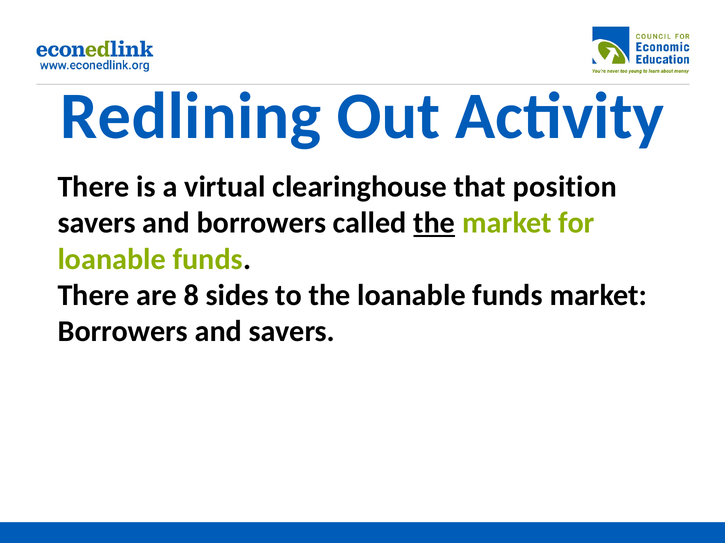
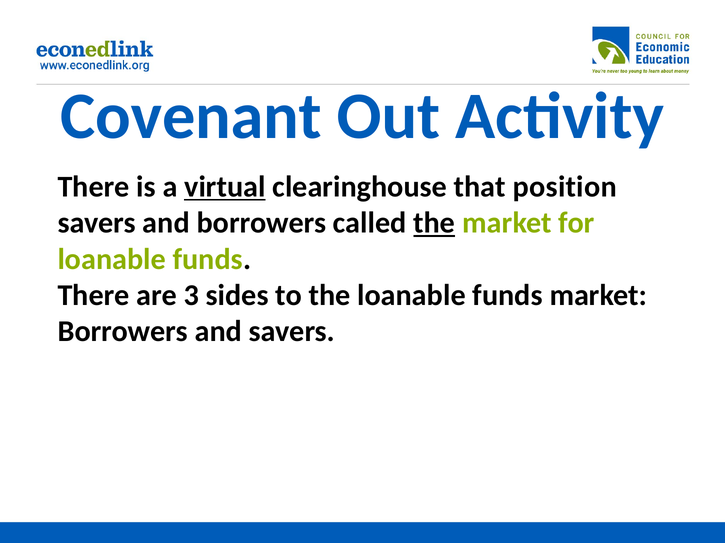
Redlining: Redlining -> Covenant
virtual underline: none -> present
8: 8 -> 3
